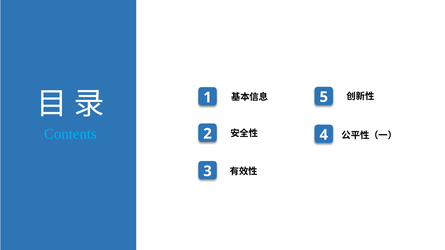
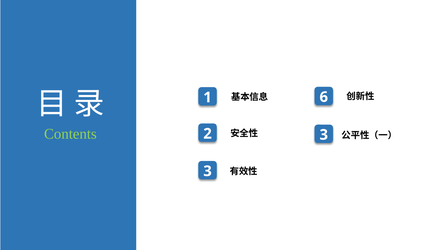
5: 5 -> 6
Contents colour: light blue -> light green
4 at (324, 135): 4 -> 3
